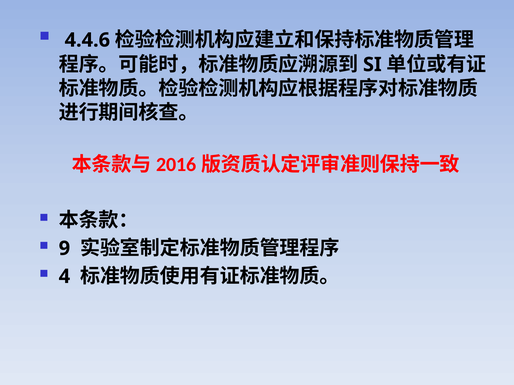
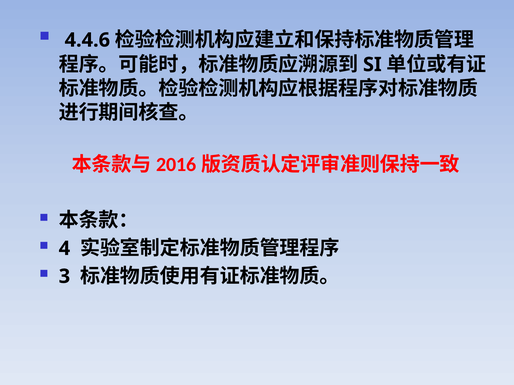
9: 9 -> 4
4: 4 -> 3
